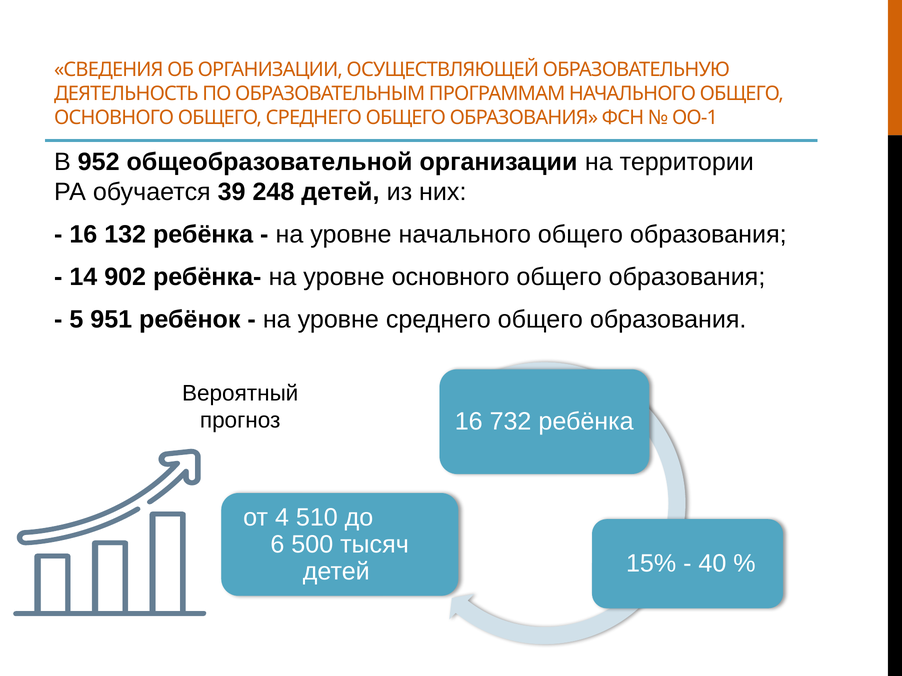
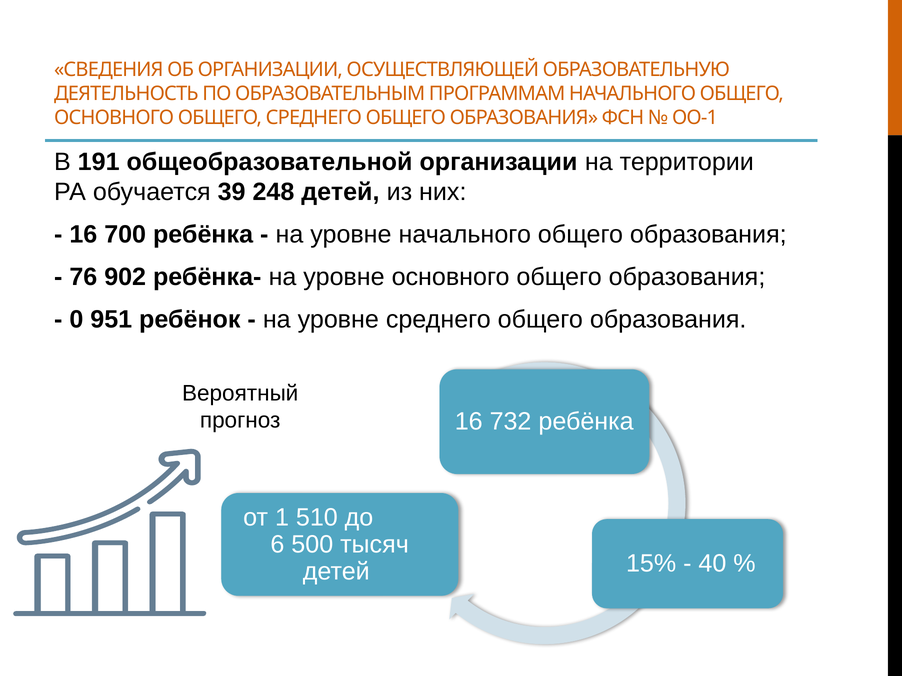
952: 952 -> 191
132: 132 -> 700
14: 14 -> 76
5: 5 -> 0
4: 4 -> 1
